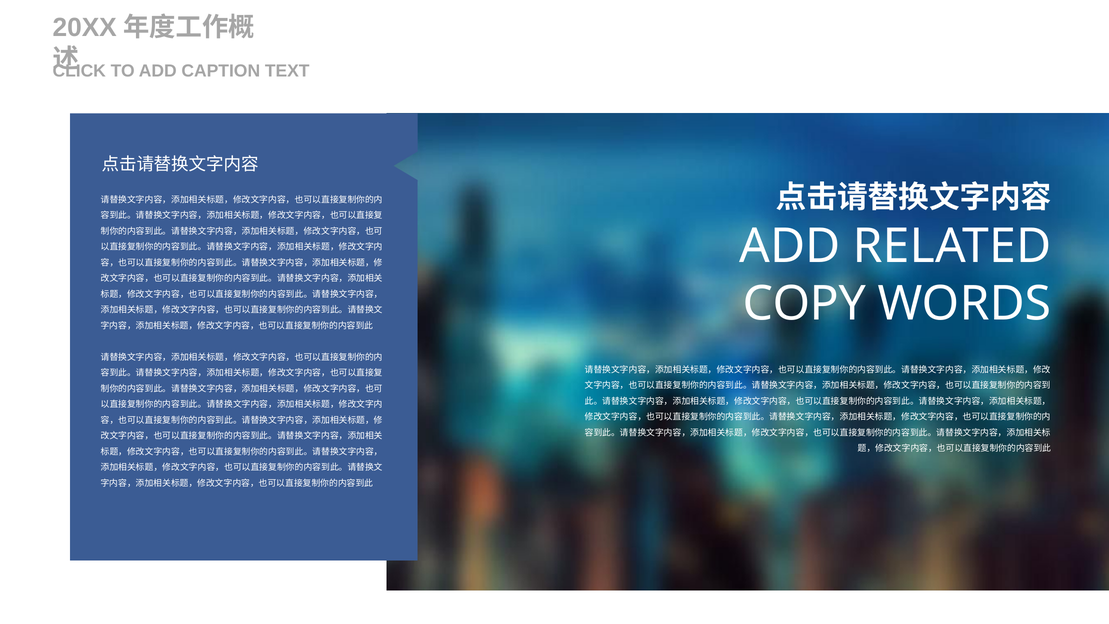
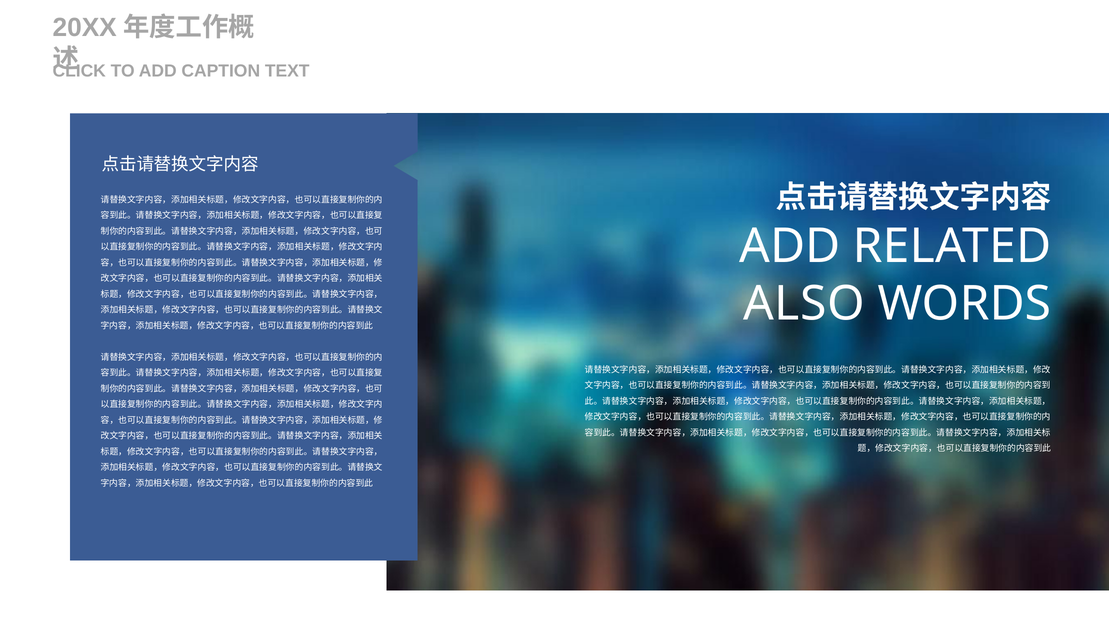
COPY: COPY -> ALSO
